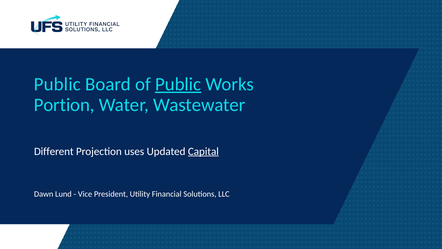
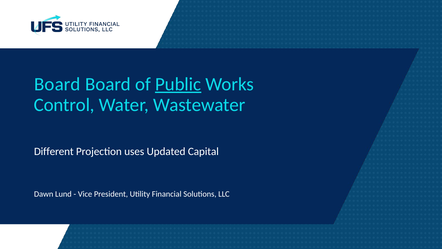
Public at (57, 84): Public -> Board
Portion: Portion -> Control
Capital underline: present -> none
